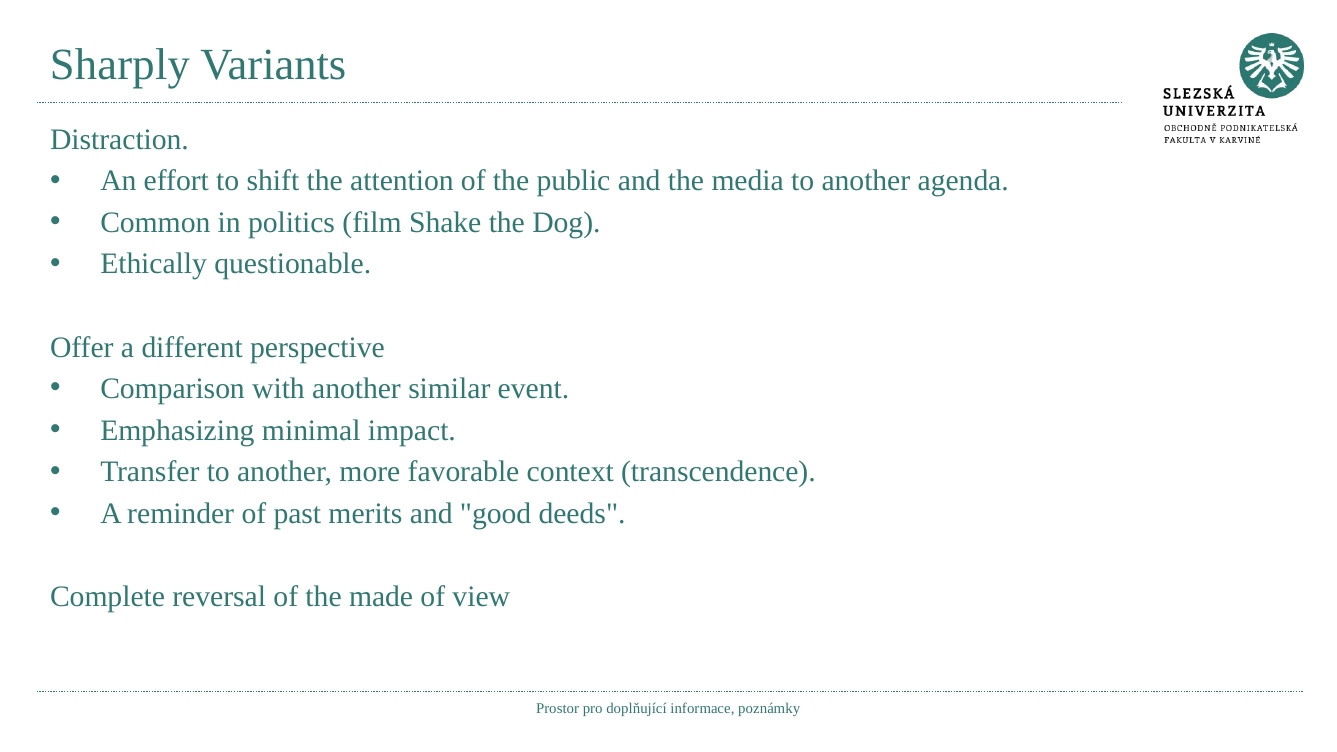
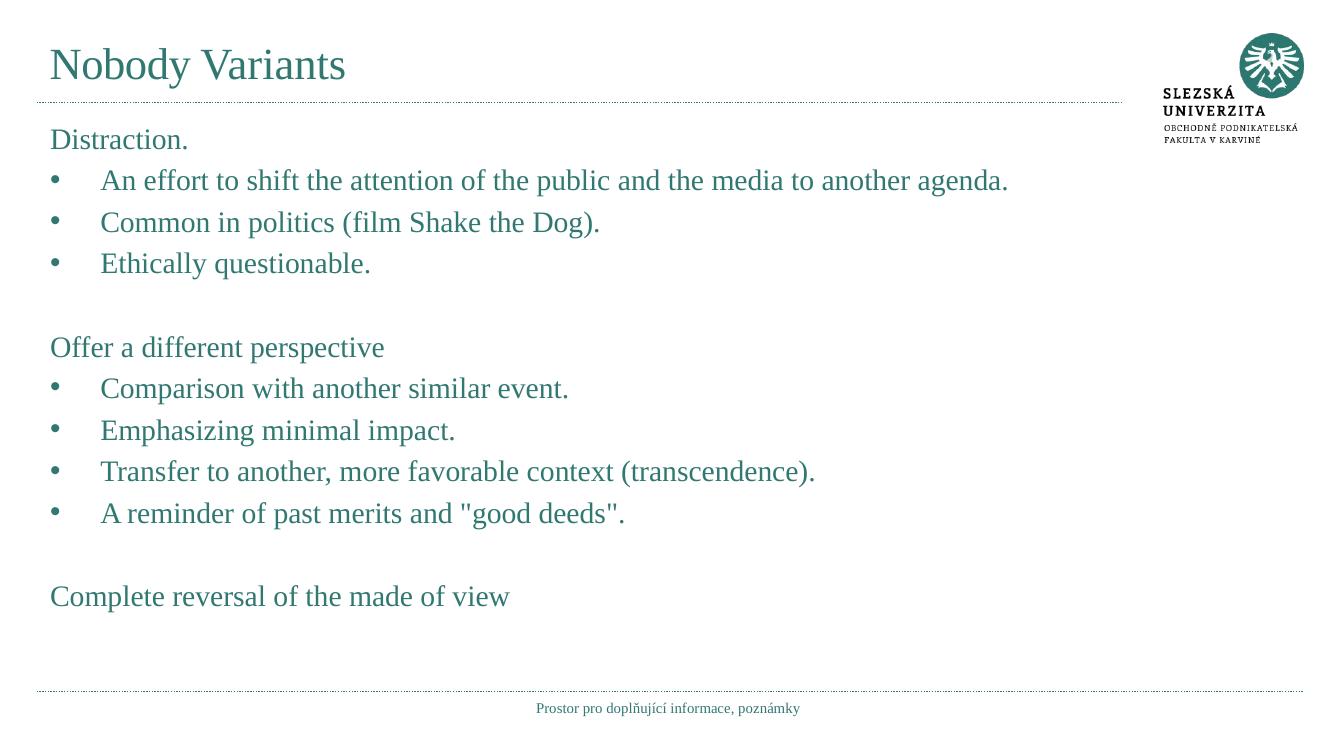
Sharply: Sharply -> Nobody
